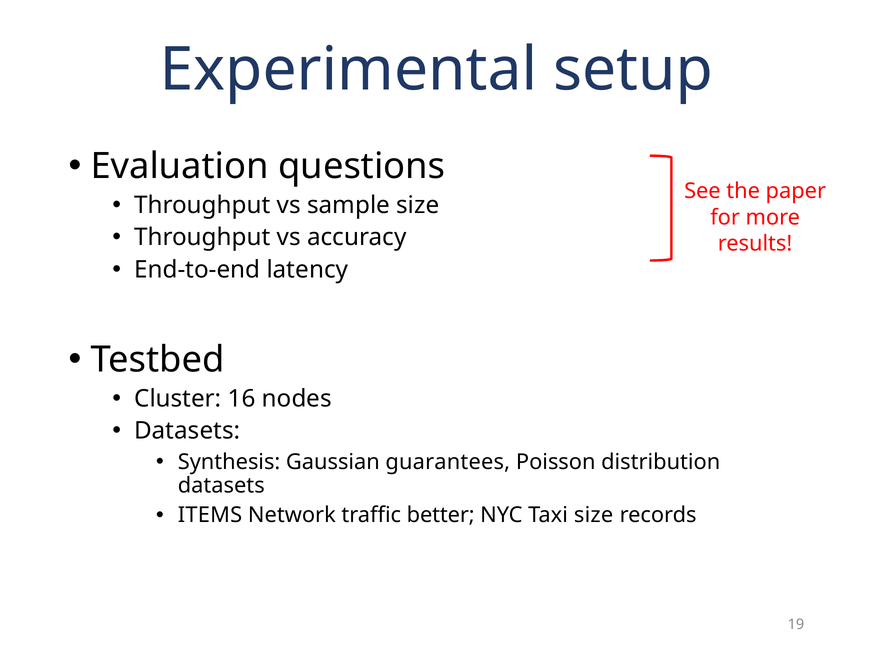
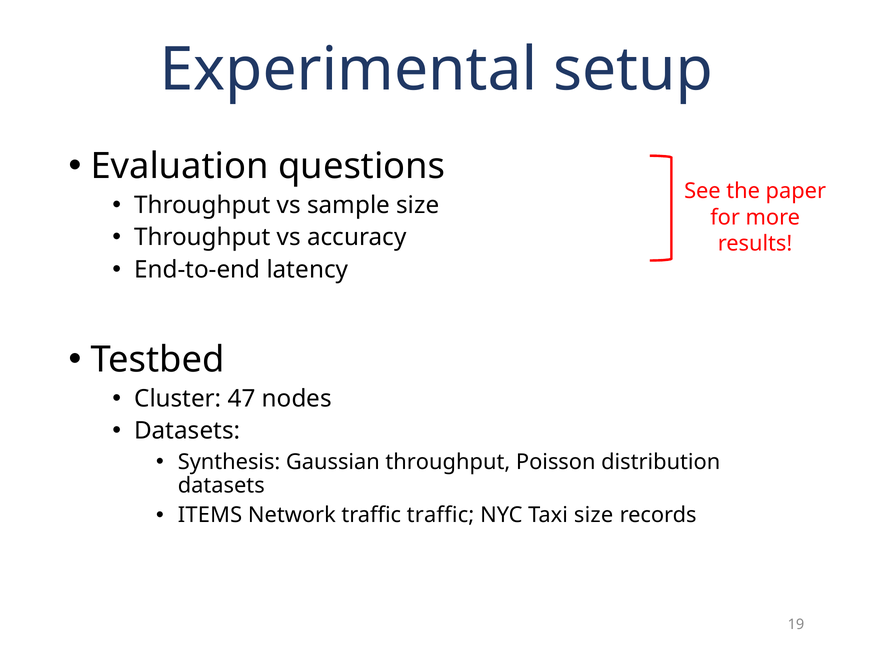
16: 16 -> 47
Gaussian guarantees: guarantees -> throughput
traffic better: better -> traffic
